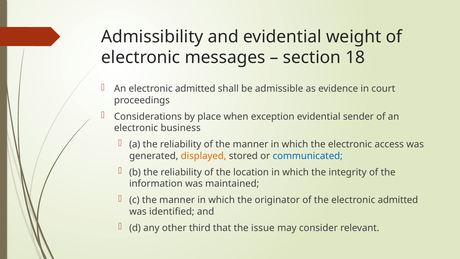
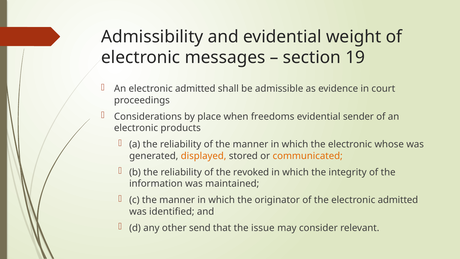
18: 18 -> 19
exception: exception -> freedoms
business: business -> products
access: access -> whose
communicated colour: blue -> orange
location: location -> revoked
third: third -> send
